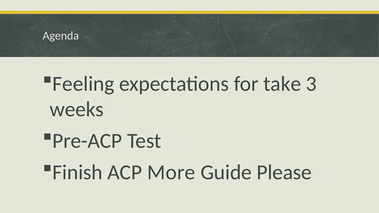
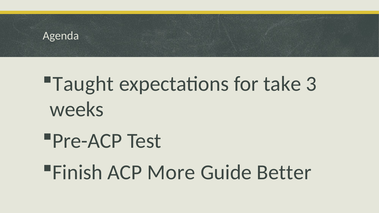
Feeling: Feeling -> Taught
Please: Please -> Better
